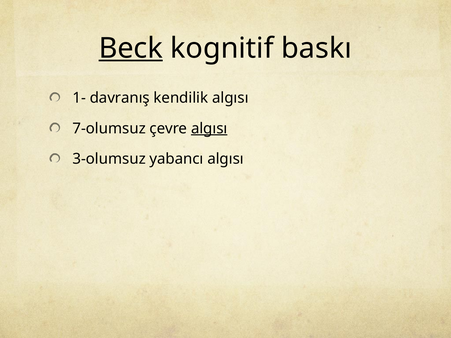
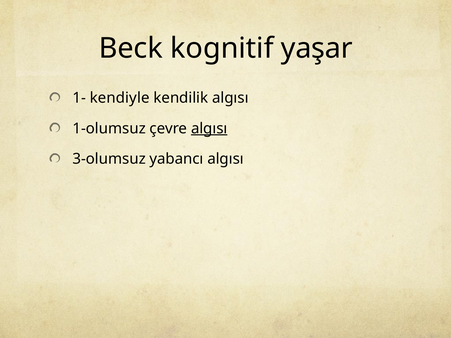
Beck underline: present -> none
baskı: baskı -> yaşar
davranış: davranış -> kendiyle
7-olumsuz: 7-olumsuz -> 1-olumsuz
